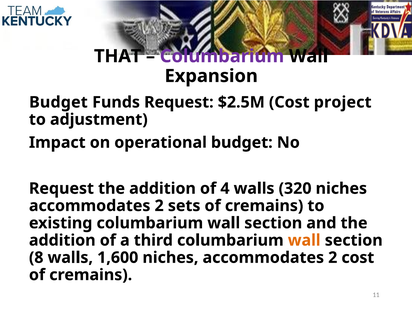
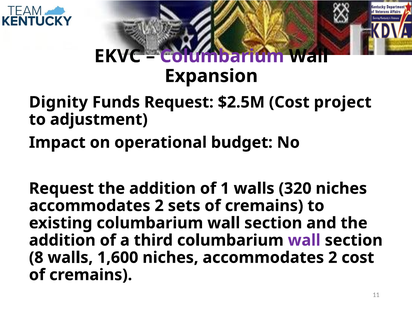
THAT: THAT -> EKVC
Budget at (58, 102): Budget -> Dignity
4: 4 -> 1
wall at (304, 240) colour: orange -> purple
